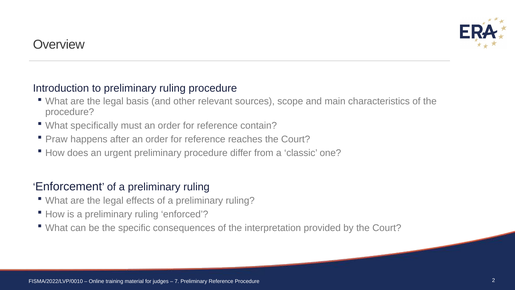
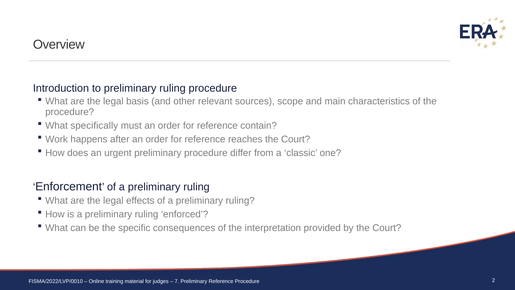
Praw: Praw -> Work
